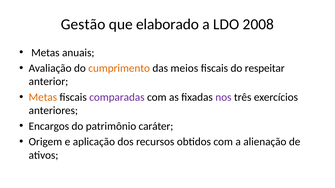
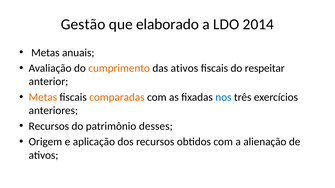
2008: 2008 -> 2014
das meios: meios -> ativos
comparadas colour: purple -> orange
nos colour: purple -> blue
Encargos at (49, 126): Encargos -> Recursos
caráter: caráter -> desses
